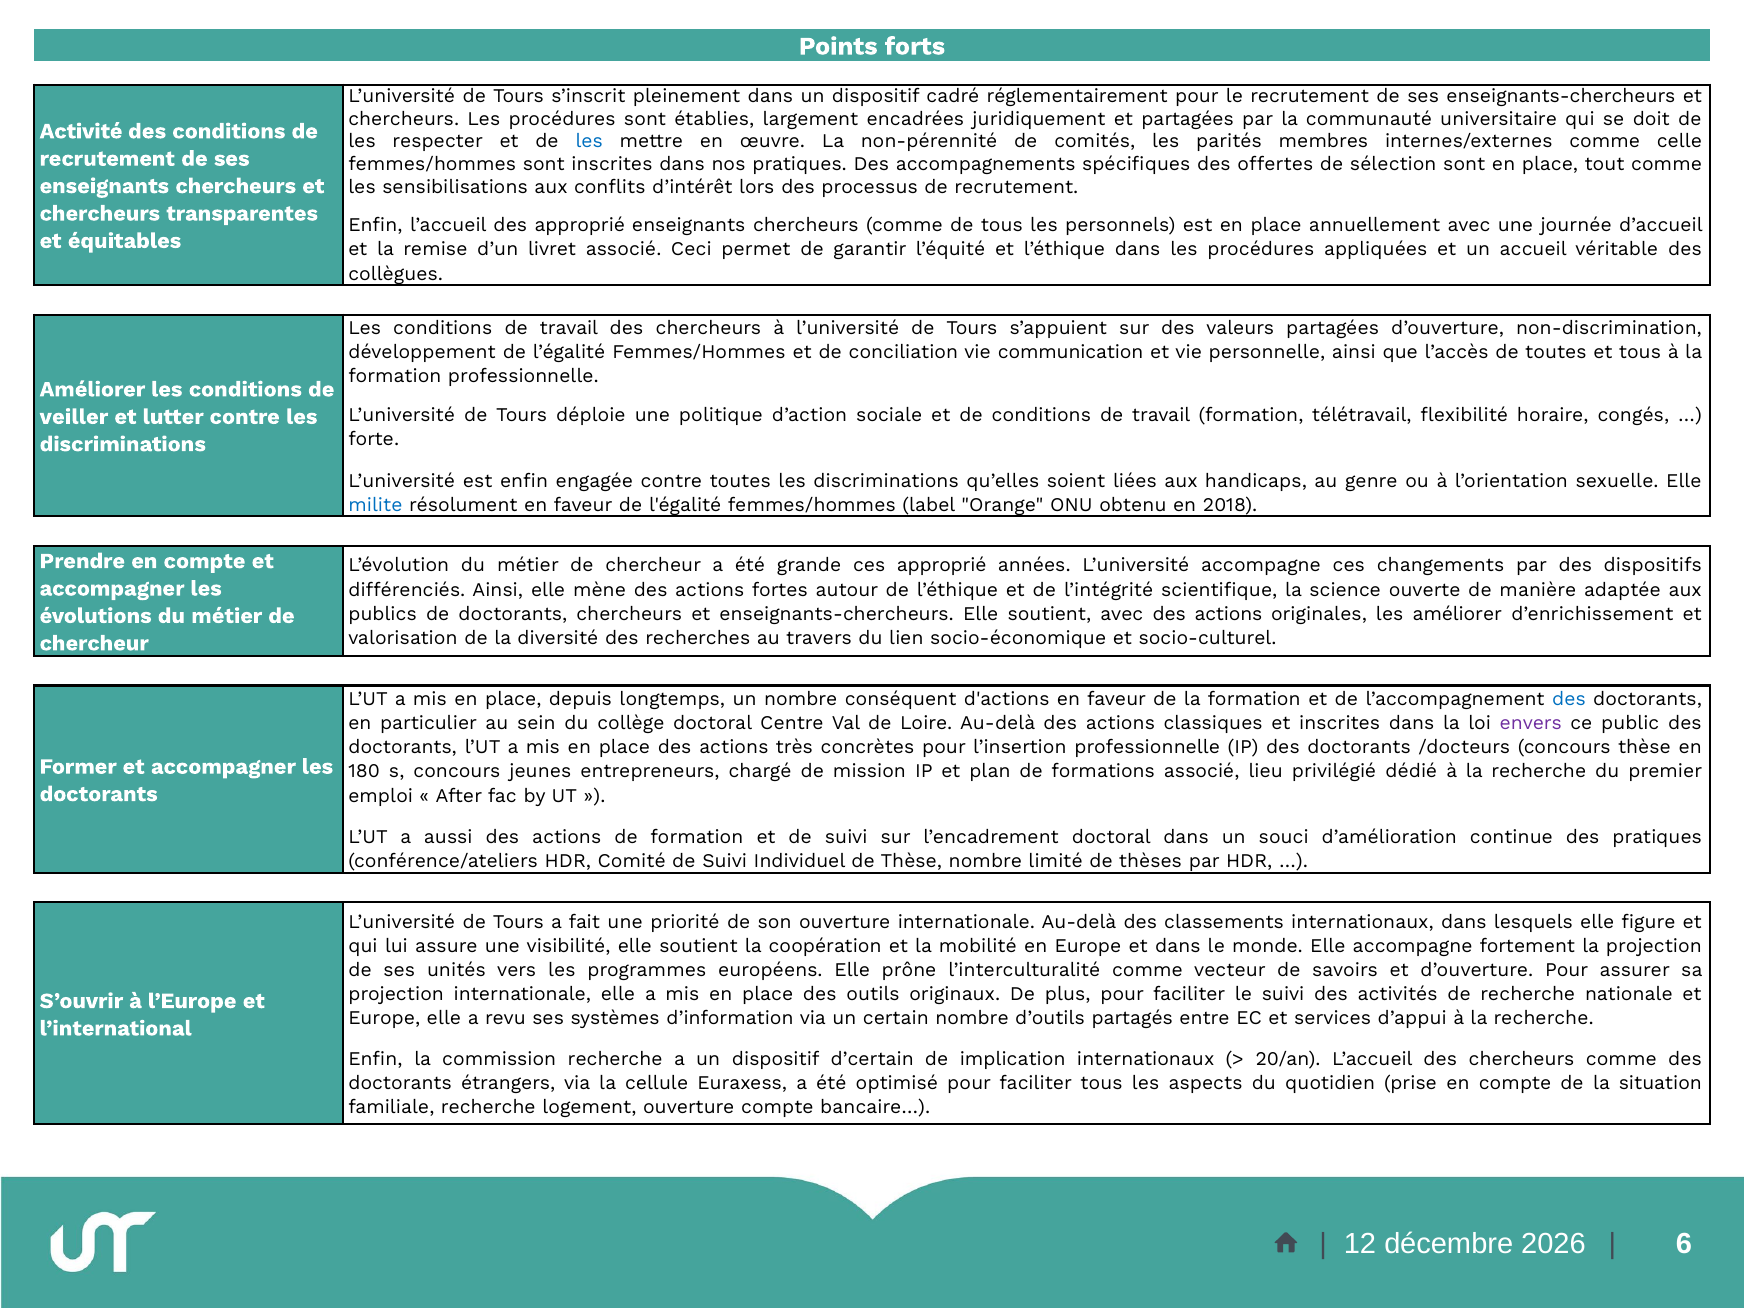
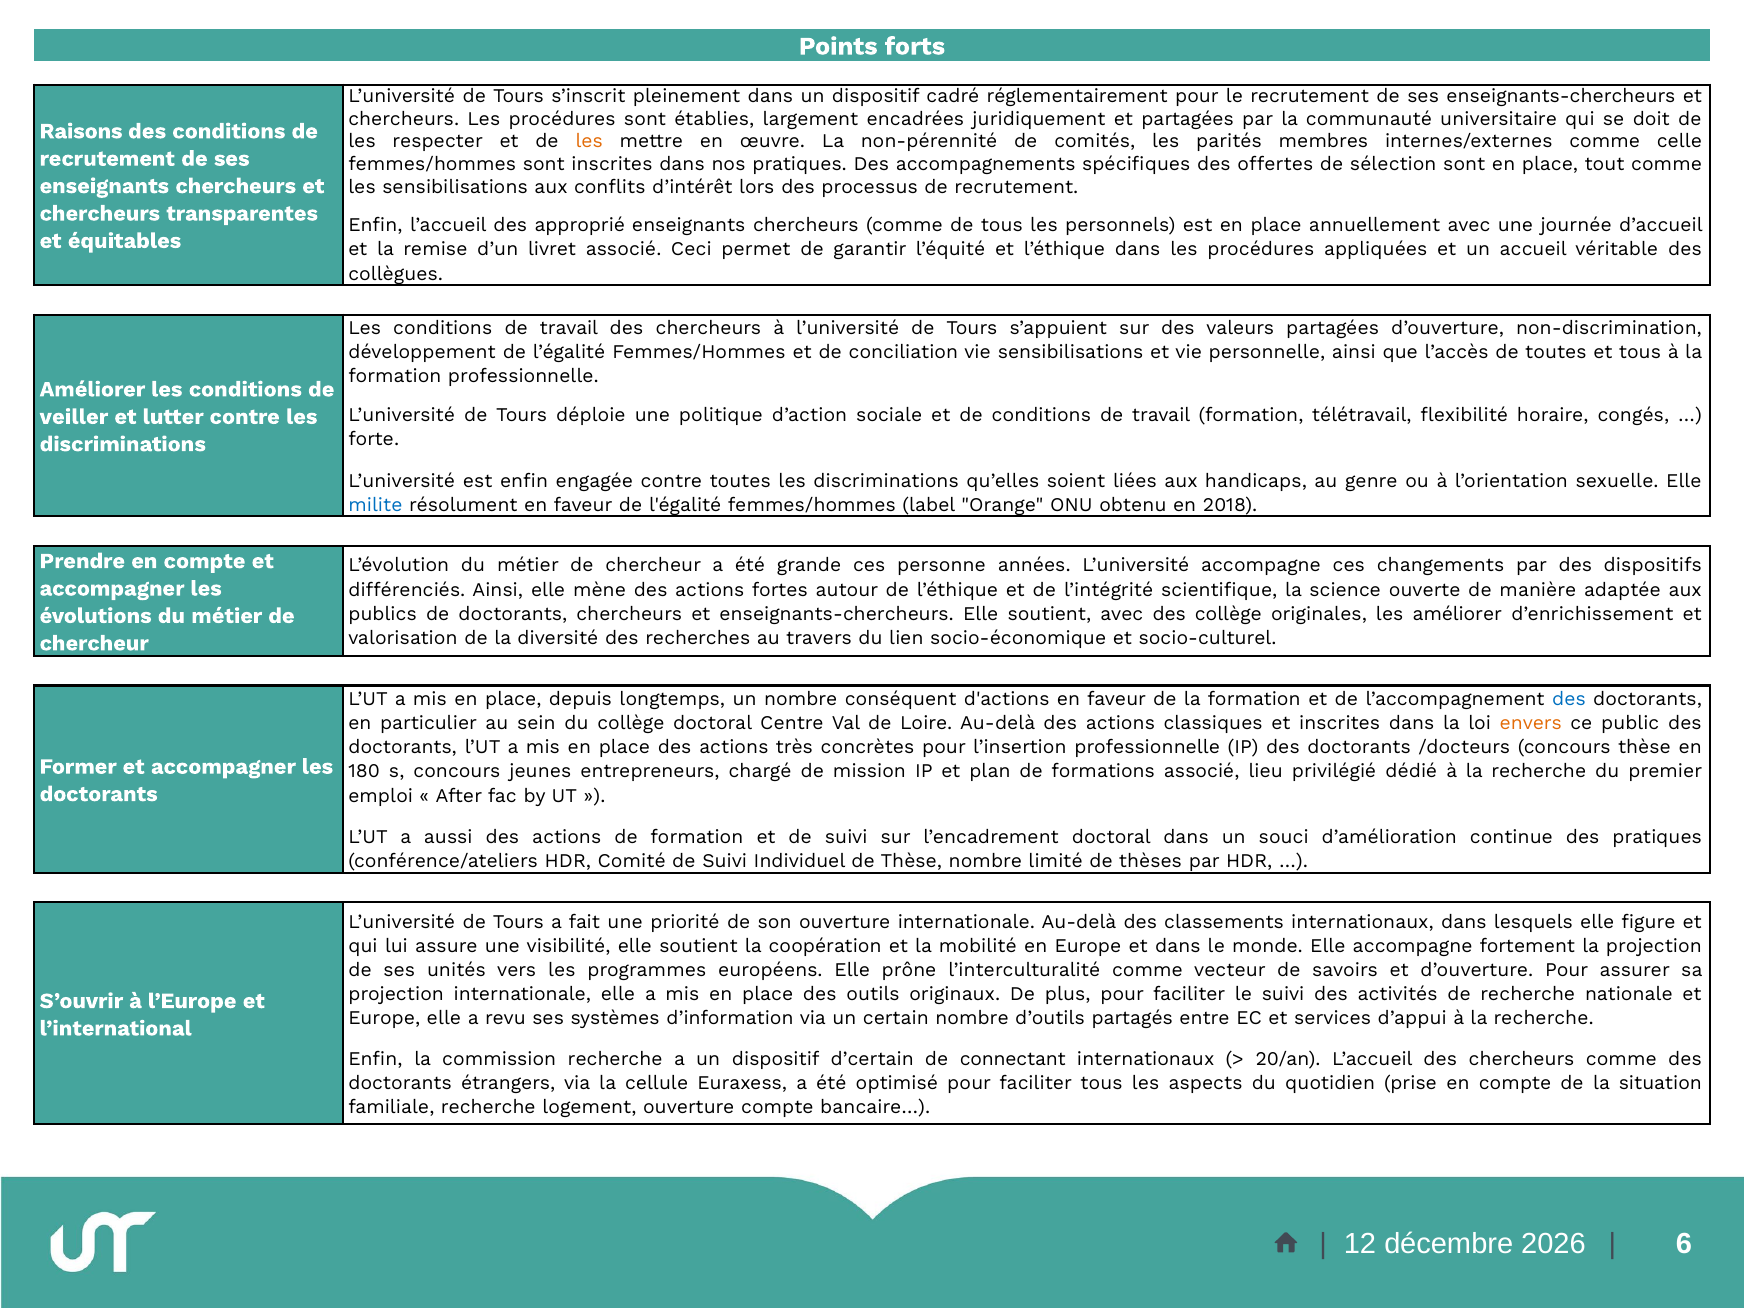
Activité: Activité -> Raisons
les at (589, 142) colour: blue -> orange
vie communication: communication -> sensibilisations
ces approprié: approprié -> personne
avec des actions: actions -> collège
envers colour: purple -> orange
implication: implication -> connectant
